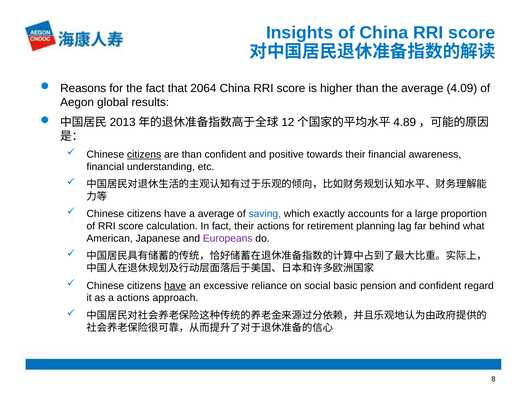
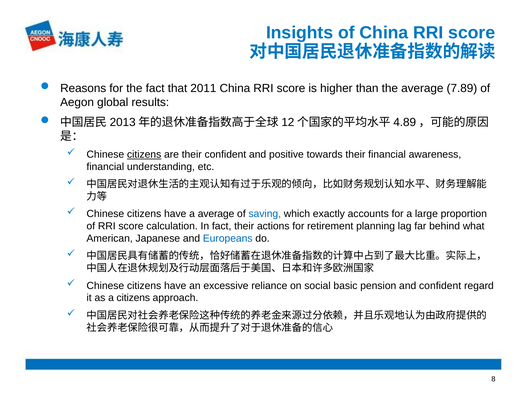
2064: 2064 -> 2011
4.09: 4.09 -> 7.89
are than: than -> their
Europeans colour: purple -> blue
have at (175, 286) underline: present -> none
a actions: actions -> citizens
